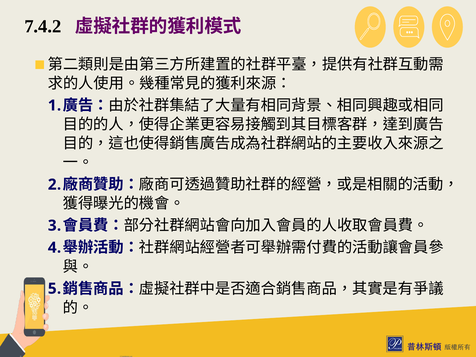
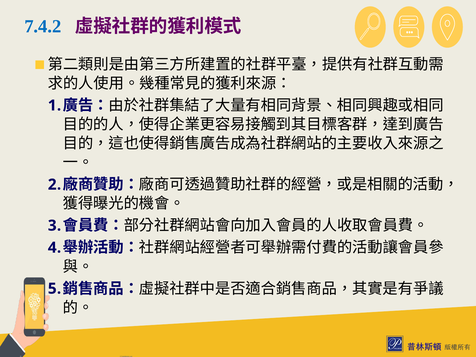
7.4.2 colour: black -> blue
